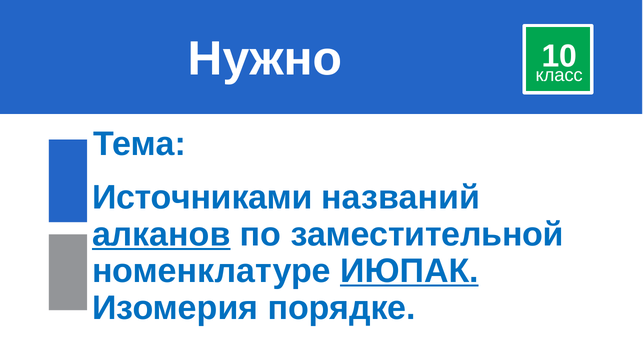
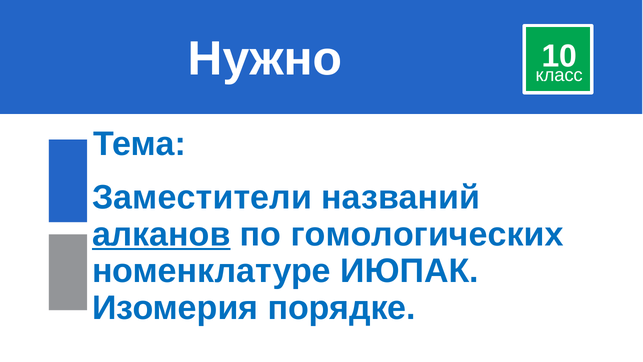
Источниками: Источниками -> Заместители
заместительной: заместительной -> гомологических
ИЮПАК underline: present -> none
